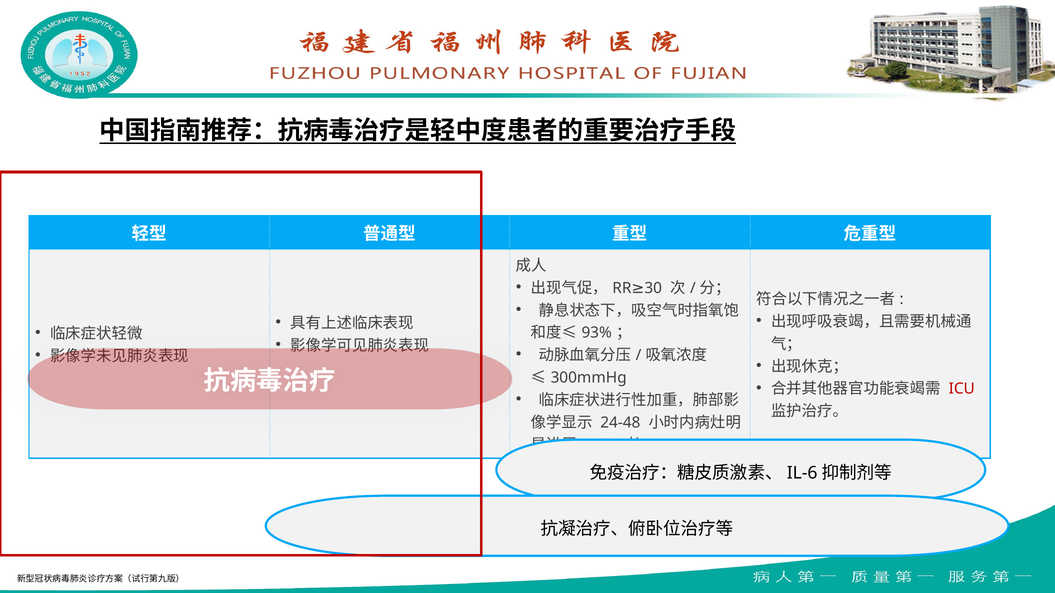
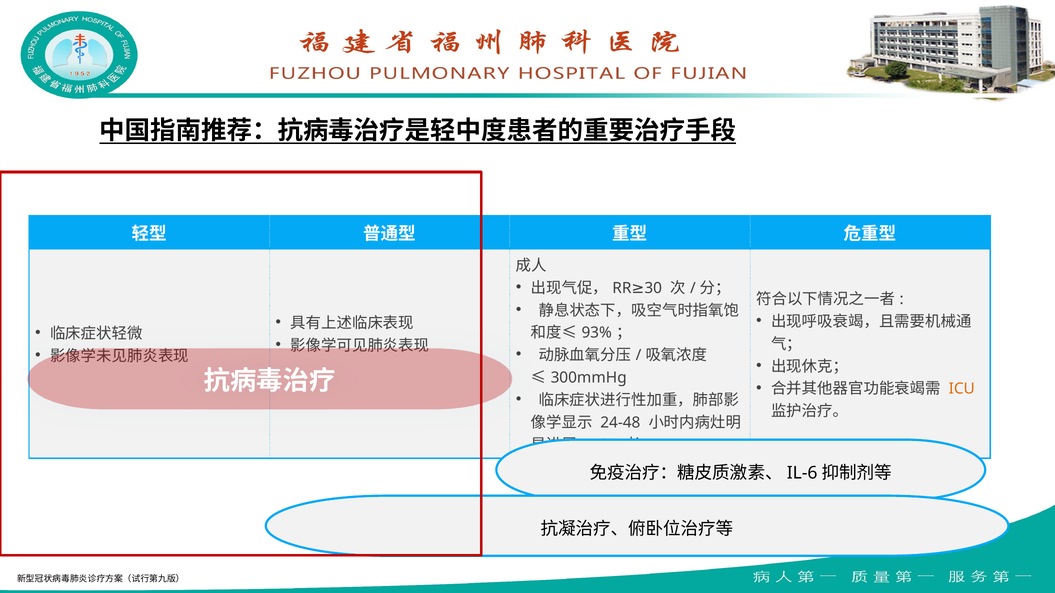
ICU colour: red -> orange
